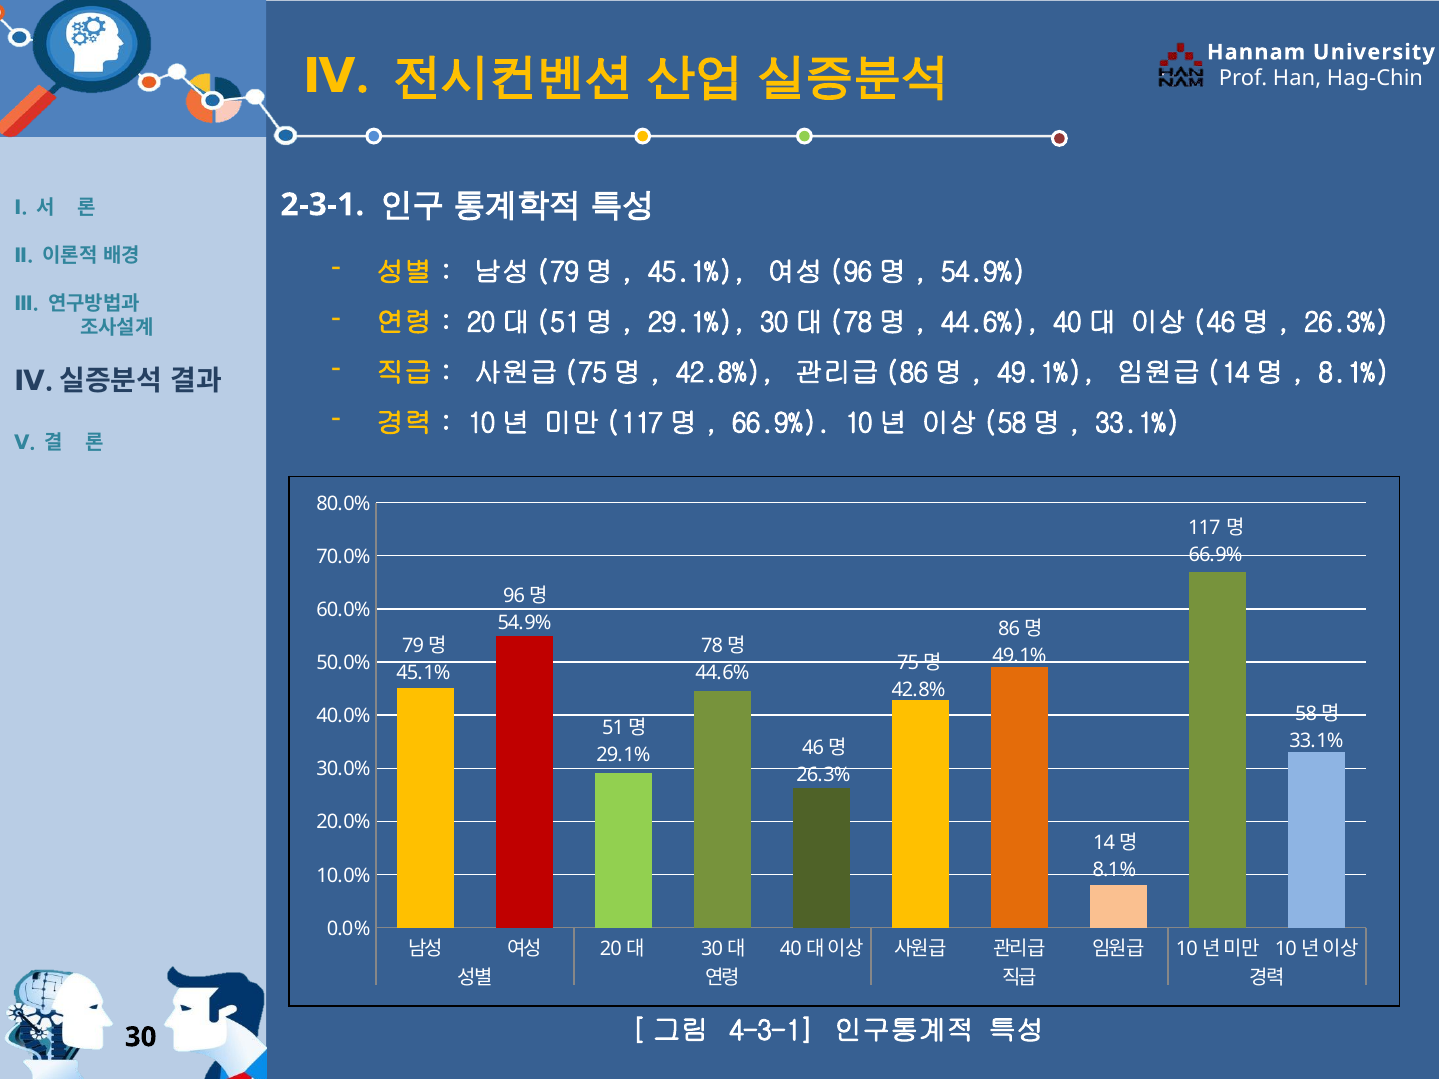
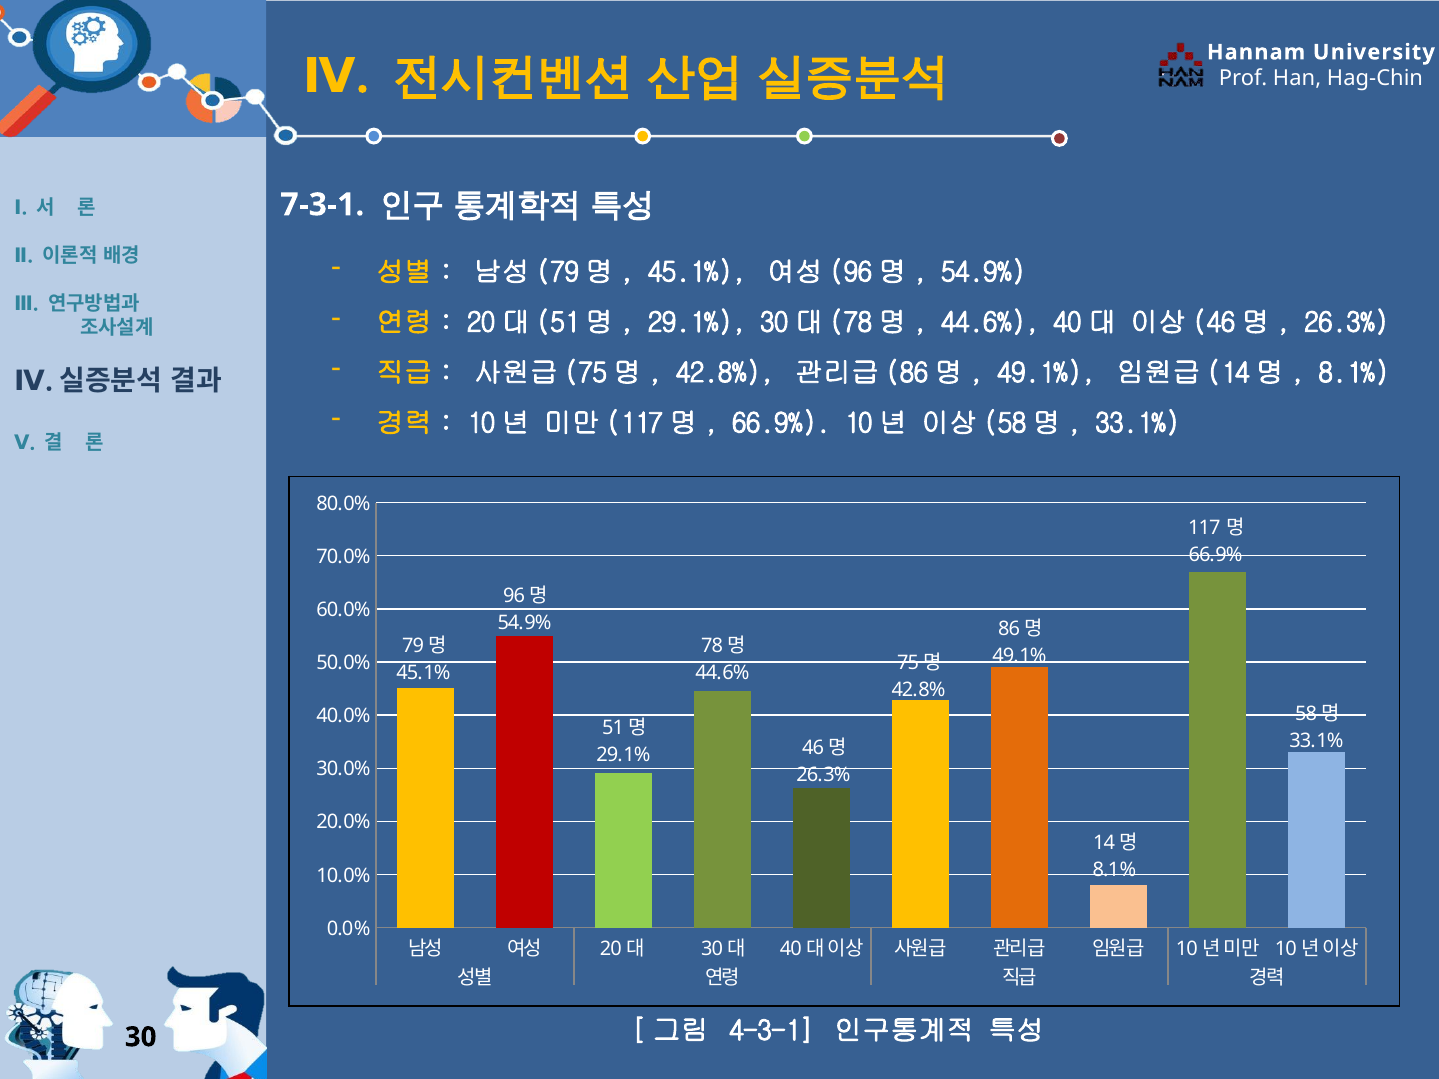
2-3-1: 2-3-1 -> 7-3-1
